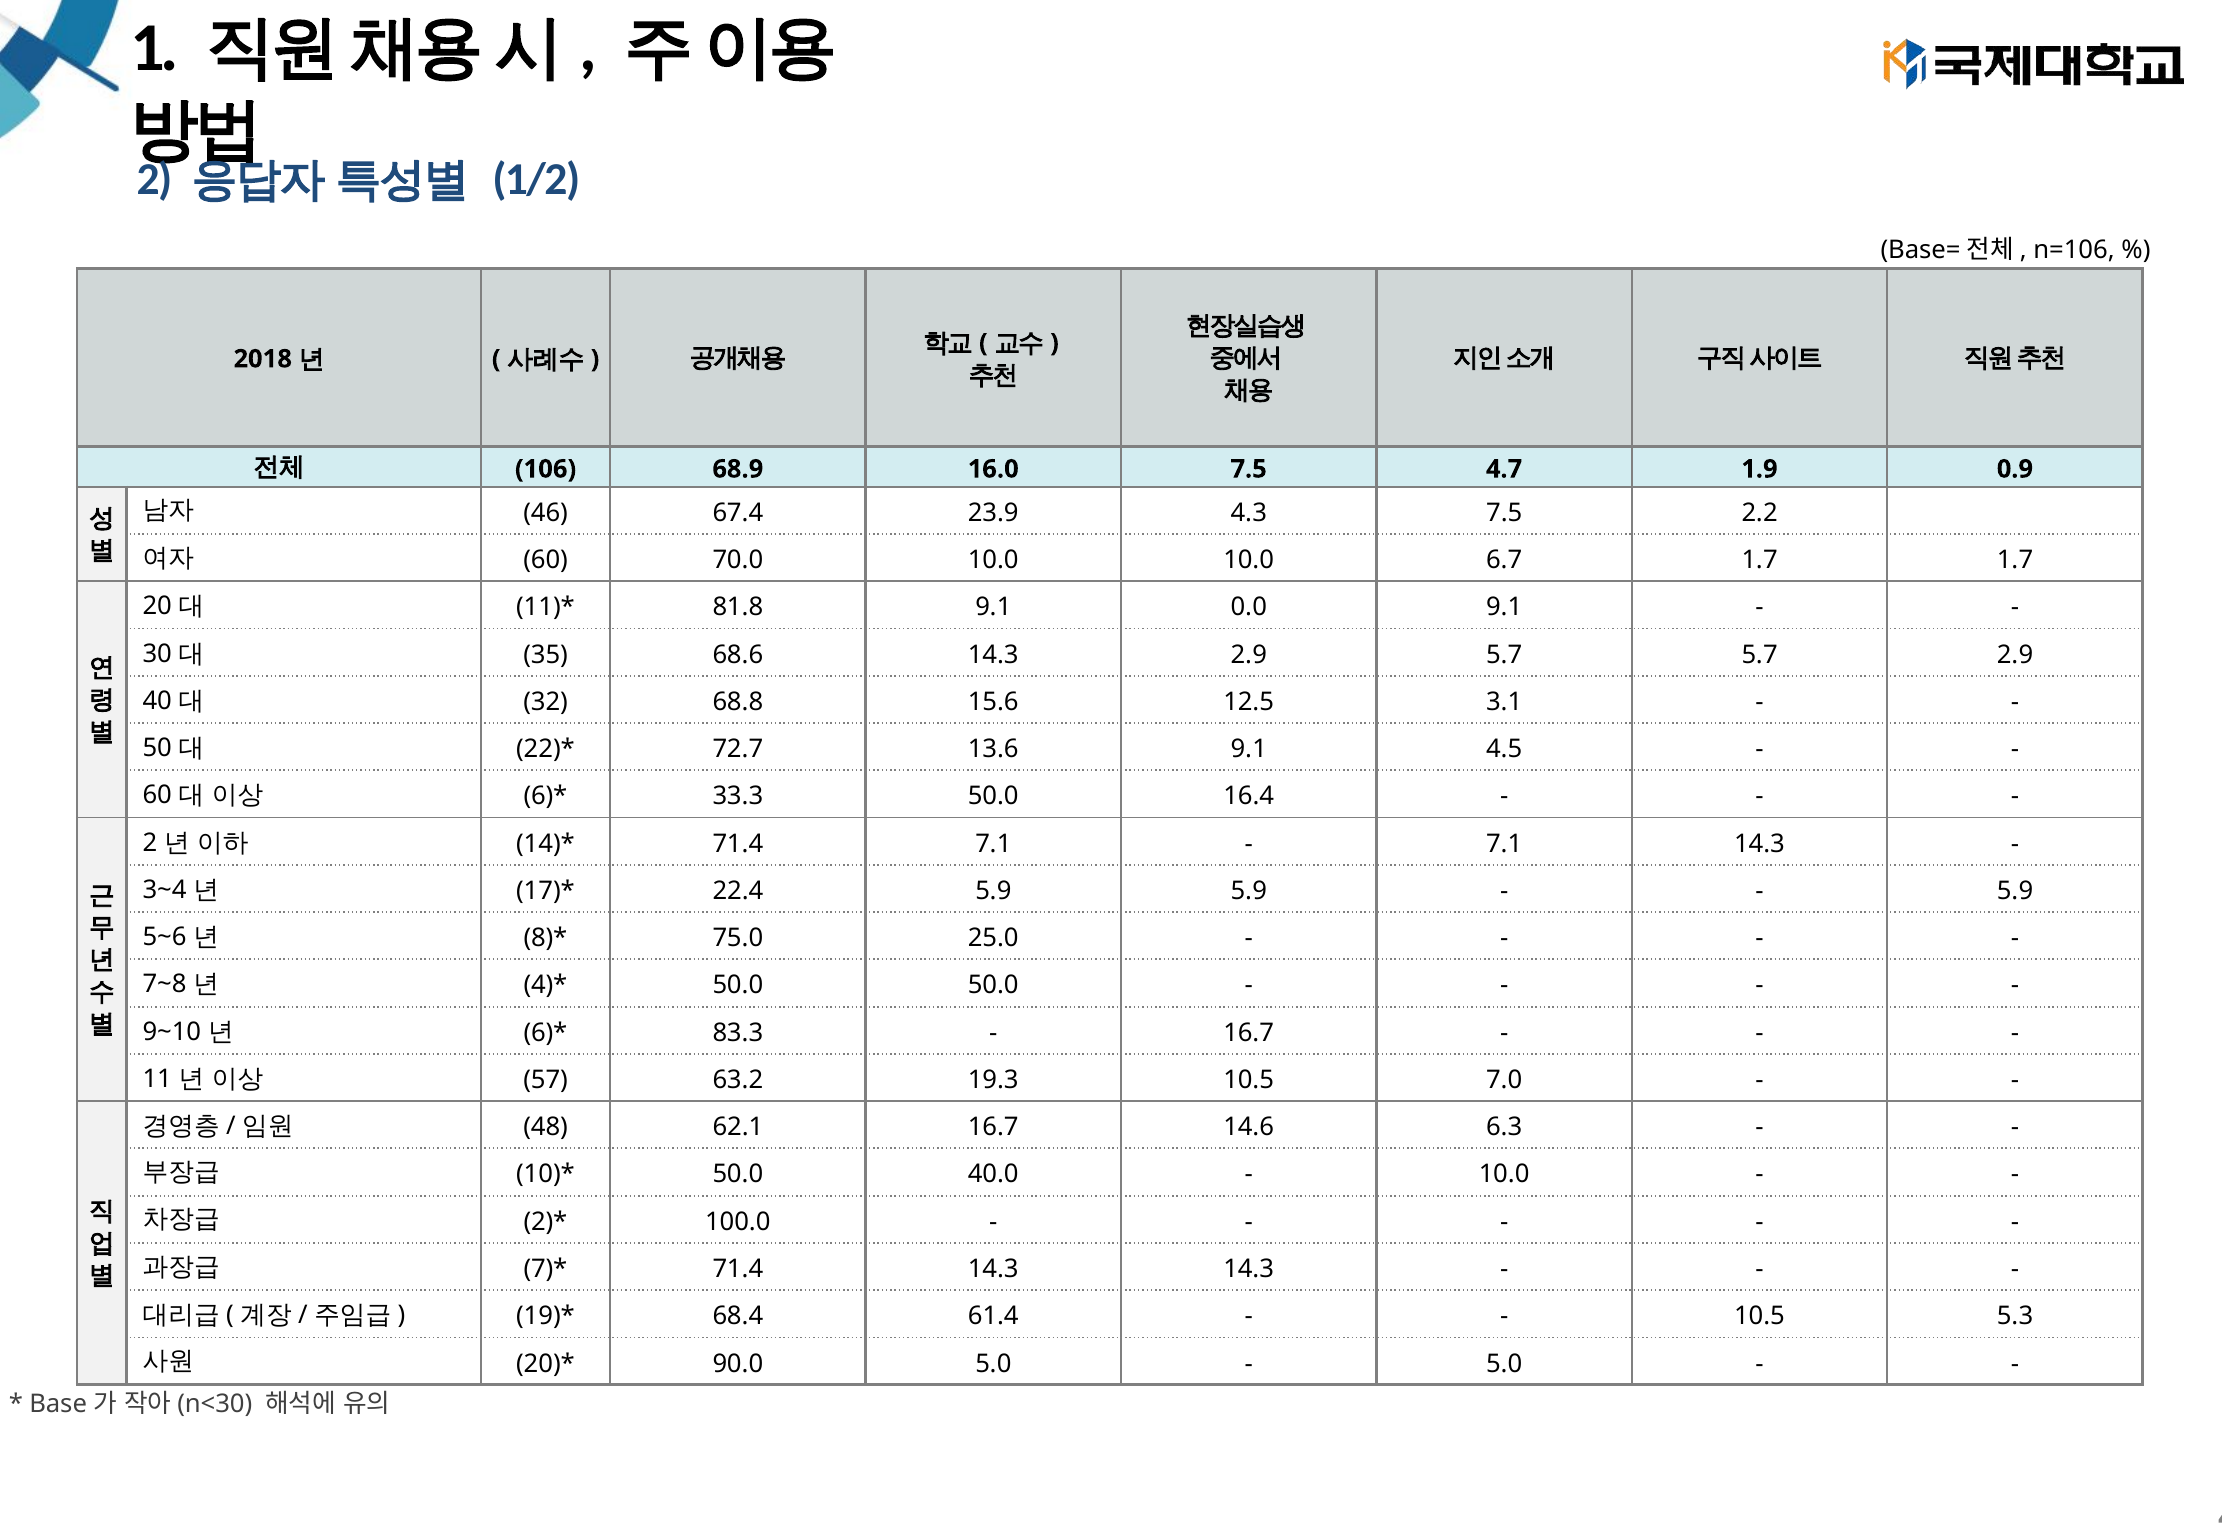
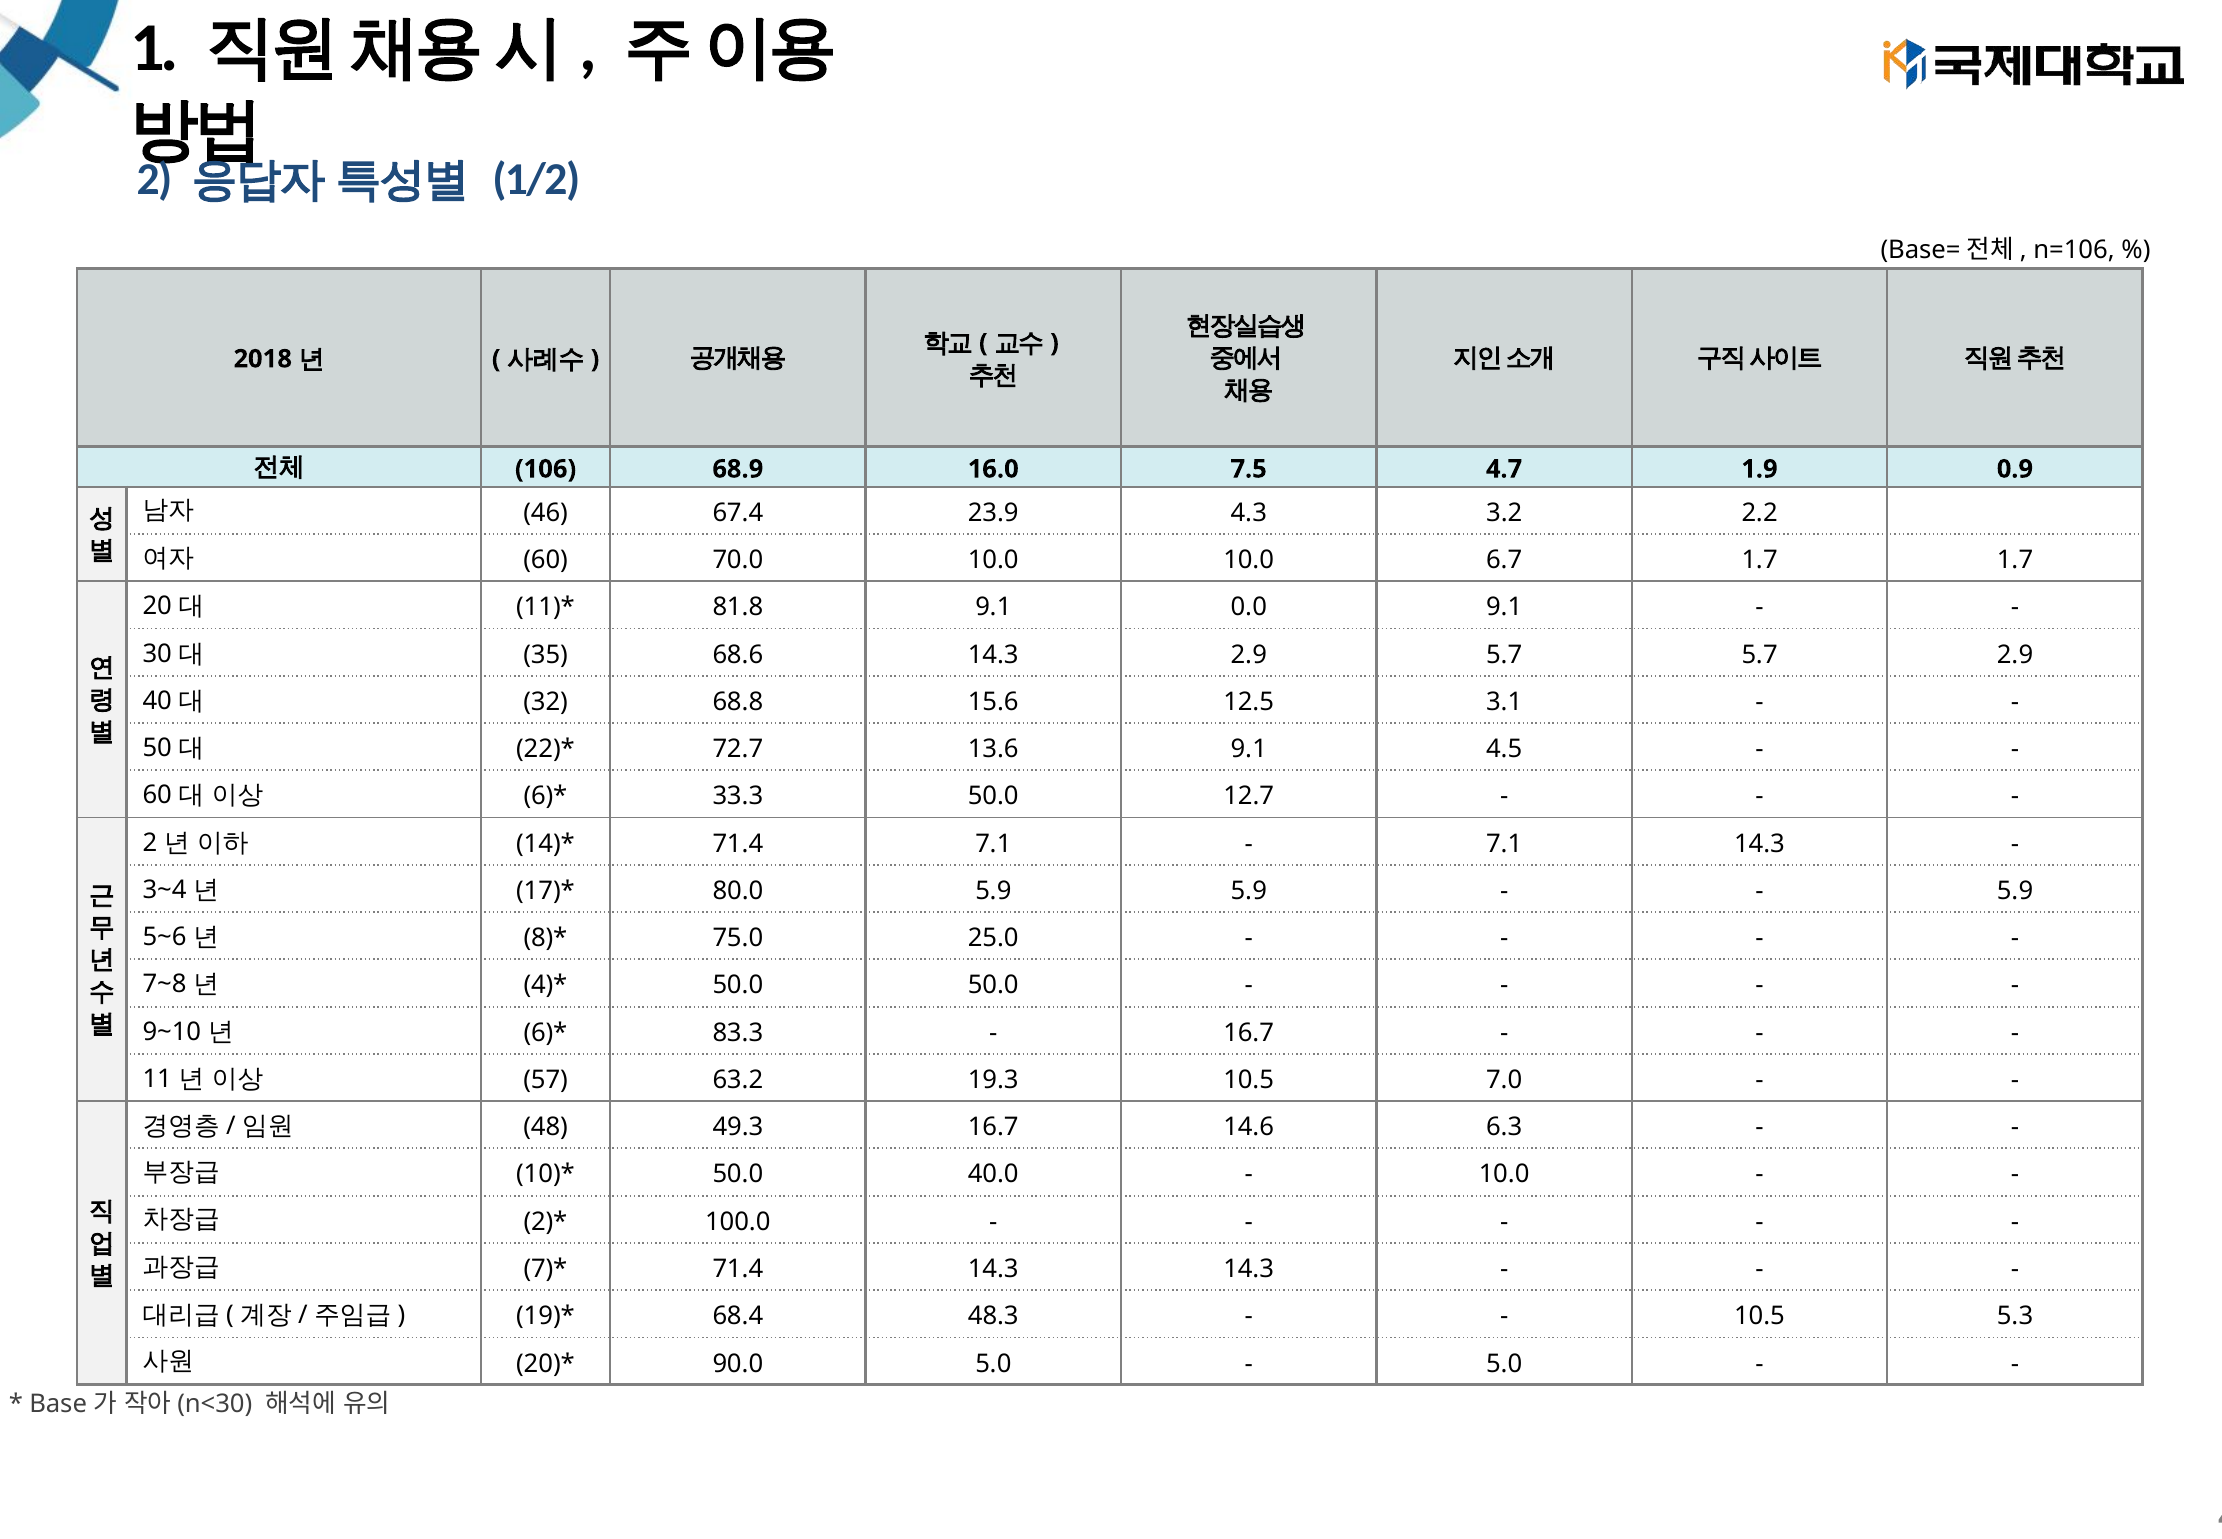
4.3 7.5: 7.5 -> 3.2
16.4: 16.4 -> 12.7
22.4: 22.4 -> 80.0
62.1: 62.1 -> 49.3
61.4: 61.4 -> 48.3
